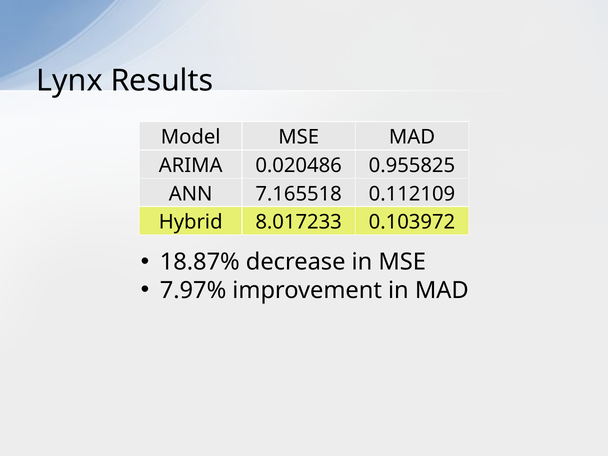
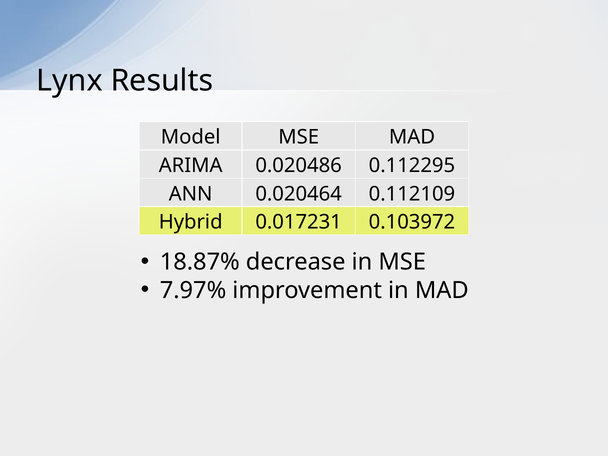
0.955825: 0.955825 -> 0.112295
7.165518: 7.165518 -> 0.020464
8.017233: 8.017233 -> 0.017231
